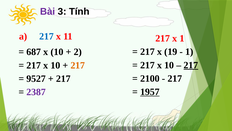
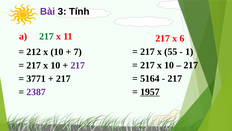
217 at (46, 36) colour: blue -> green
x 1: 1 -> 6
19: 19 -> 55
687: 687 -> 212
2: 2 -> 7
217 at (191, 65) underline: present -> none
217 at (78, 65) colour: orange -> purple
2100: 2100 -> 5164
9527: 9527 -> 3771
